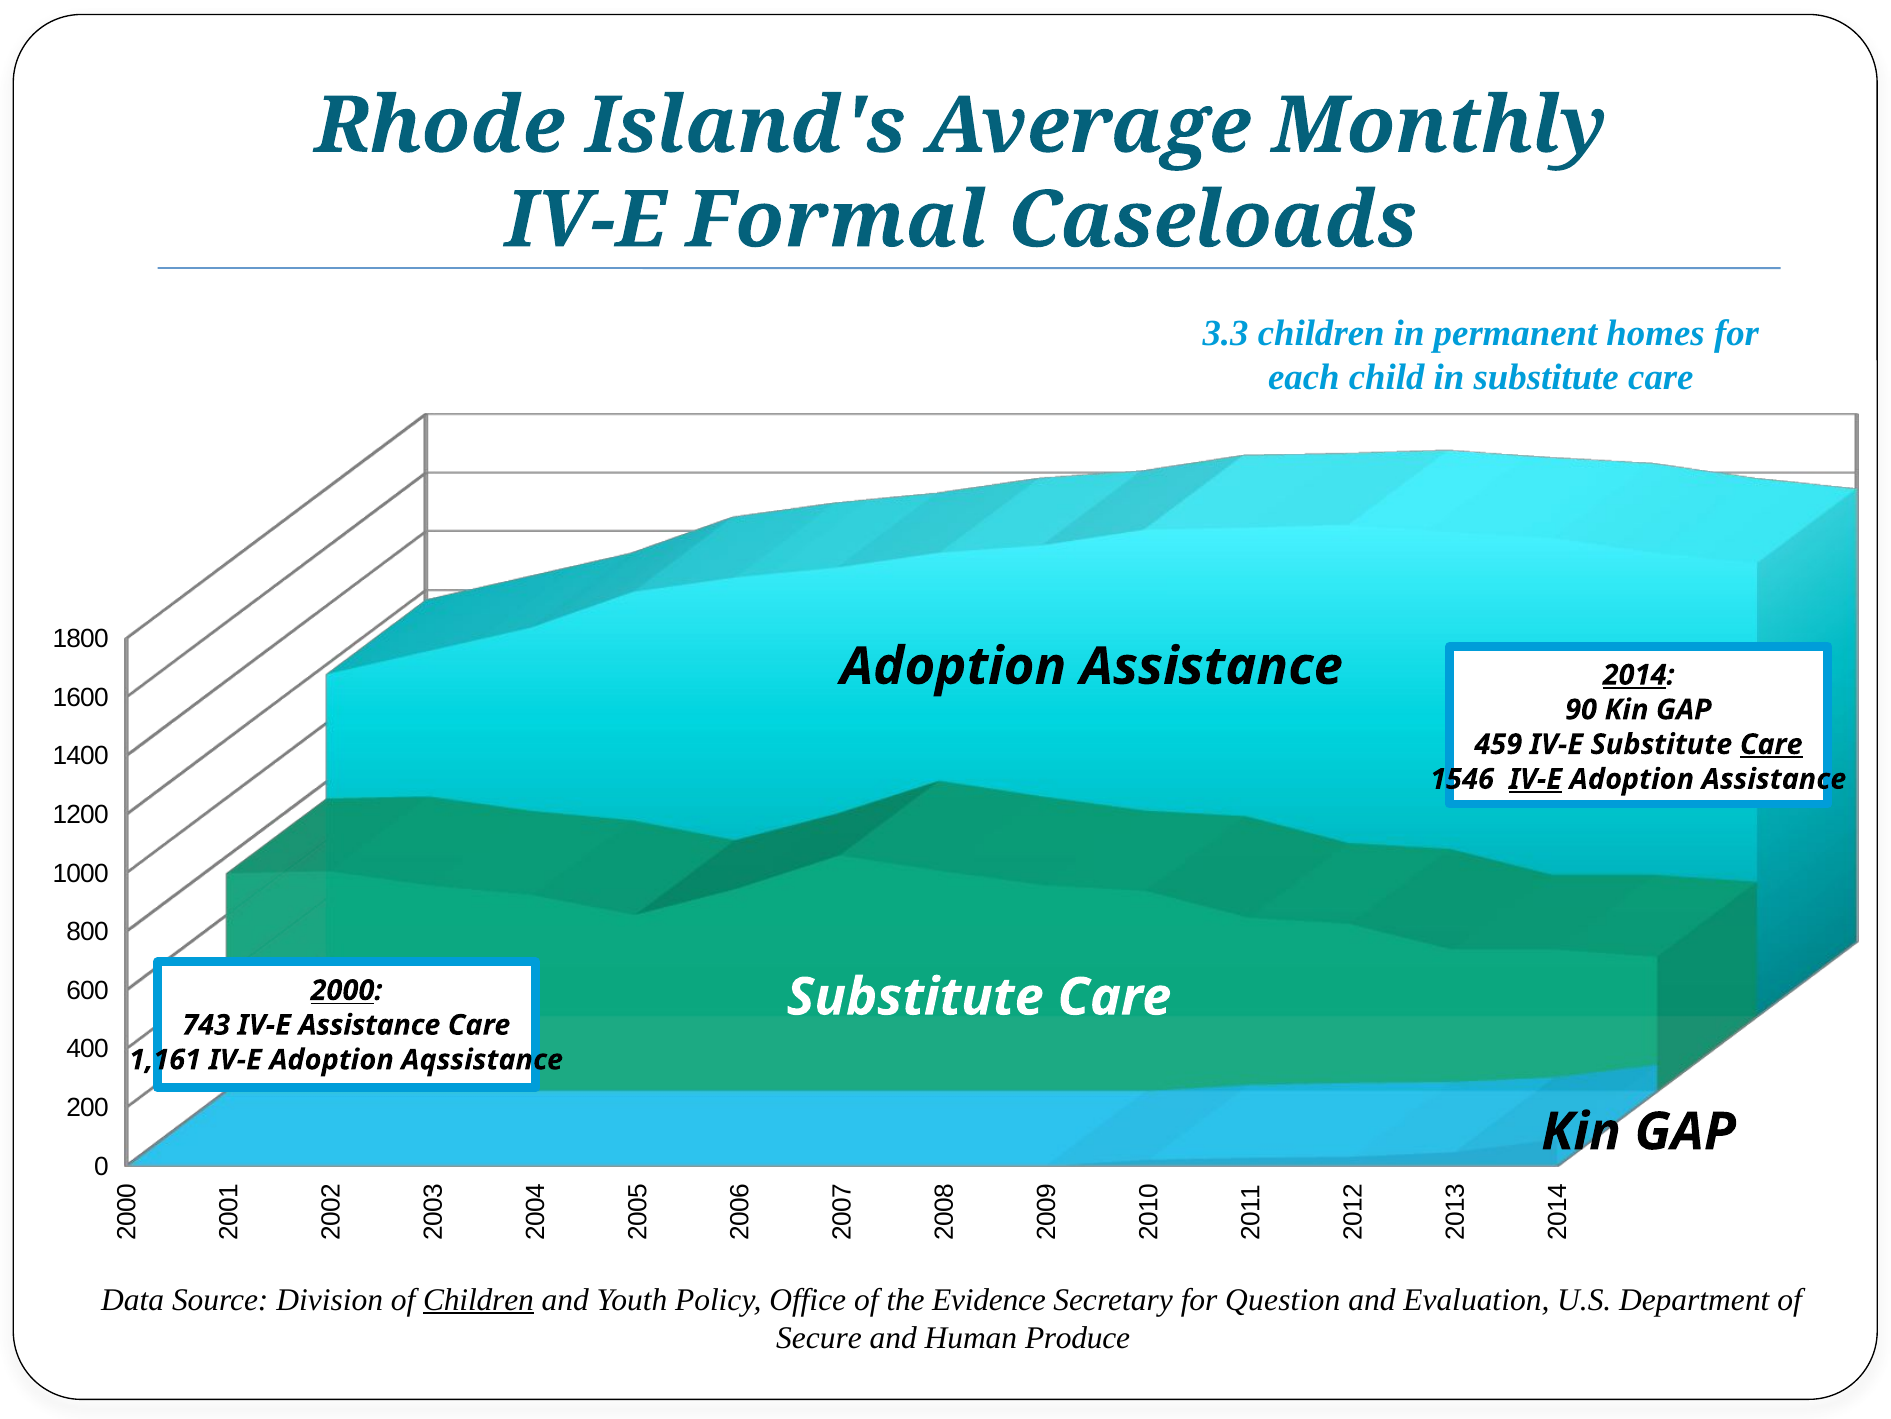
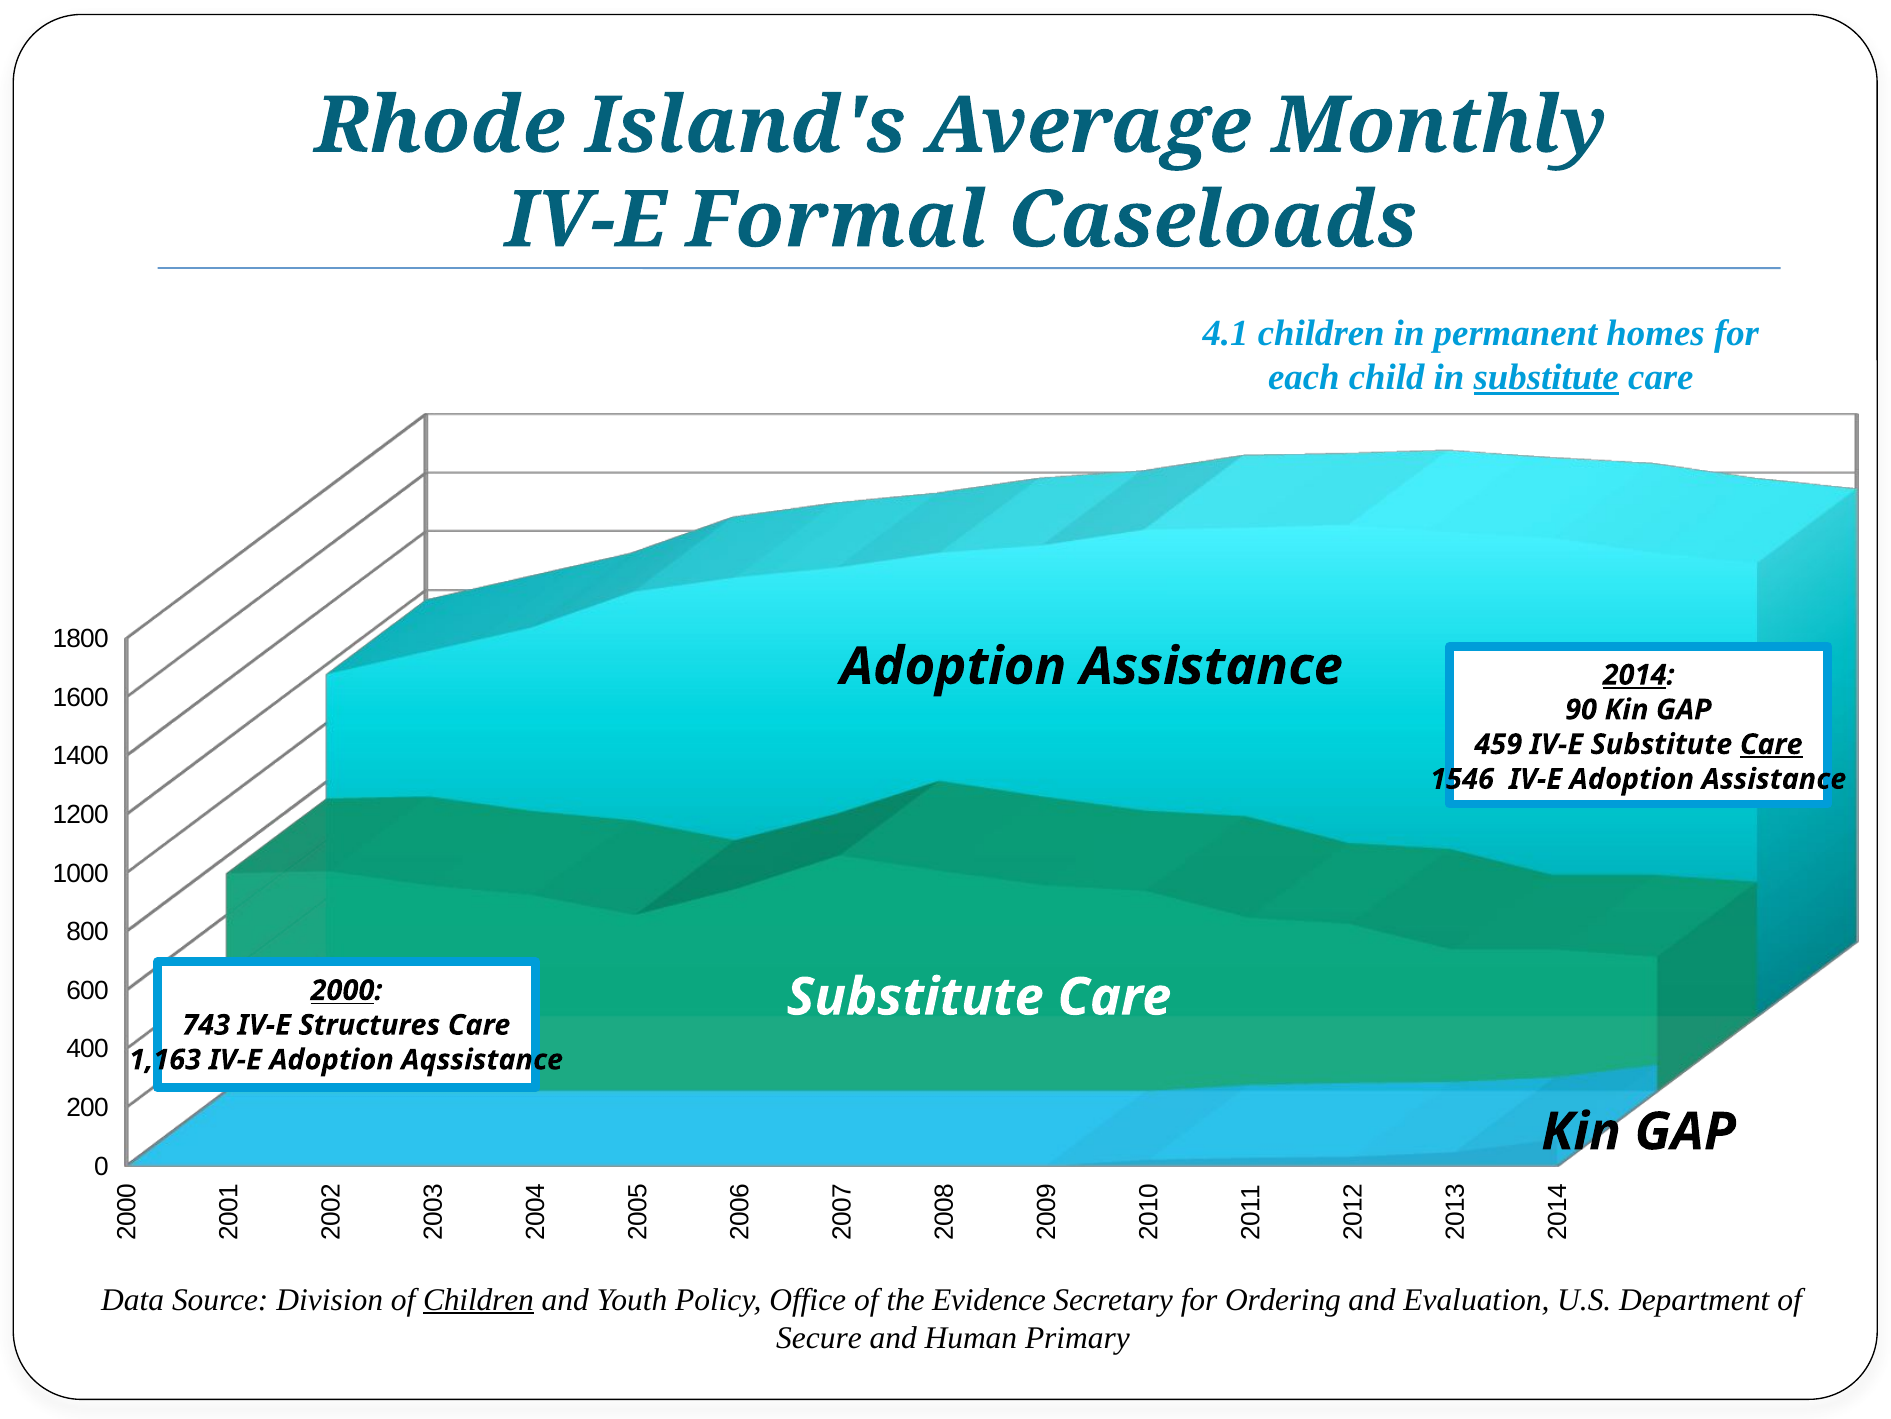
3.3: 3.3 -> 4.1
substitute at (1546, 377) underline: none -> present
IV-E at (1535, 779) underline: present -> none
IV-E Assistance: Assistance -> Structures
1,161: 1,161 -> 1,163
Question: Question -> Ordering
Produce: Produce -> Primary
